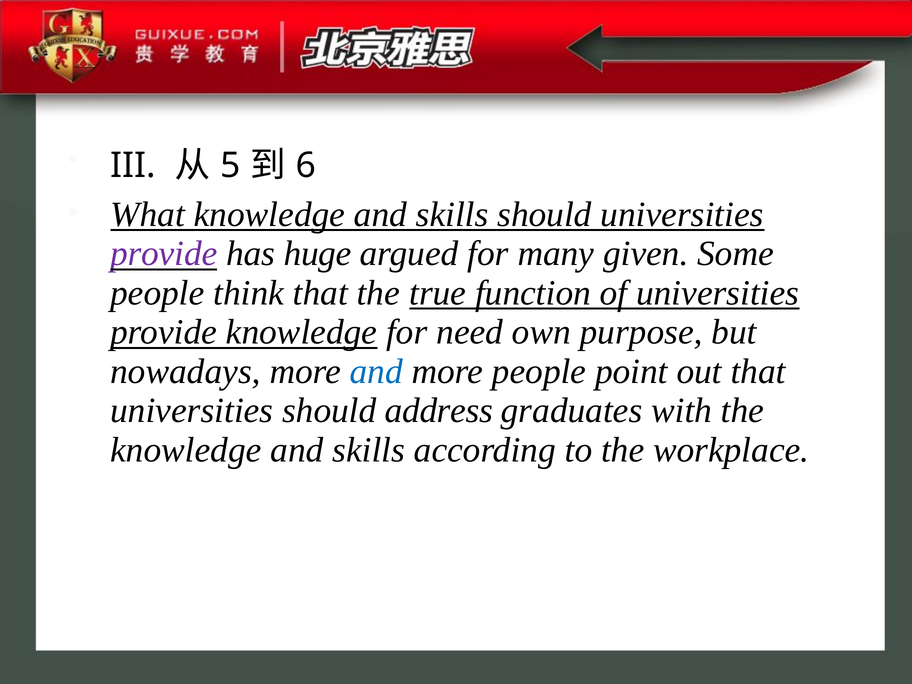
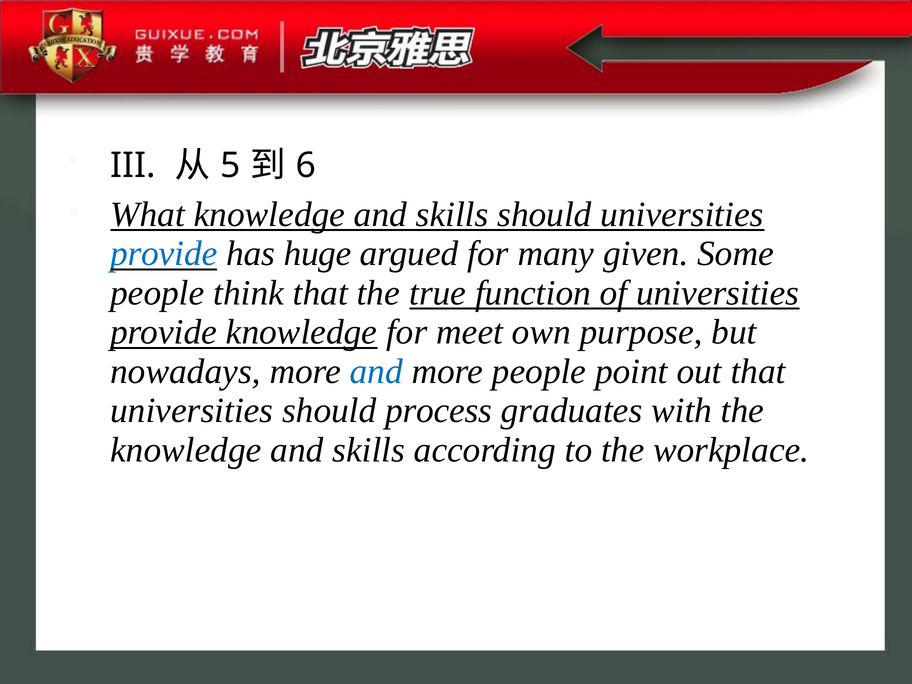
provide at (164, 254) colour: purple -> blue
need: need -> meet
address: address -> process
